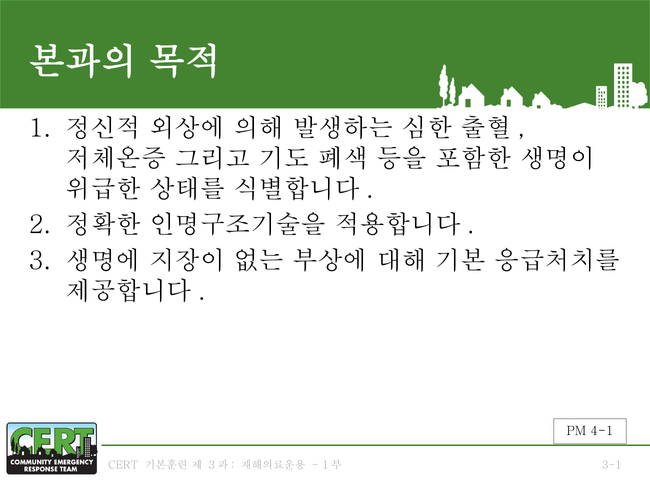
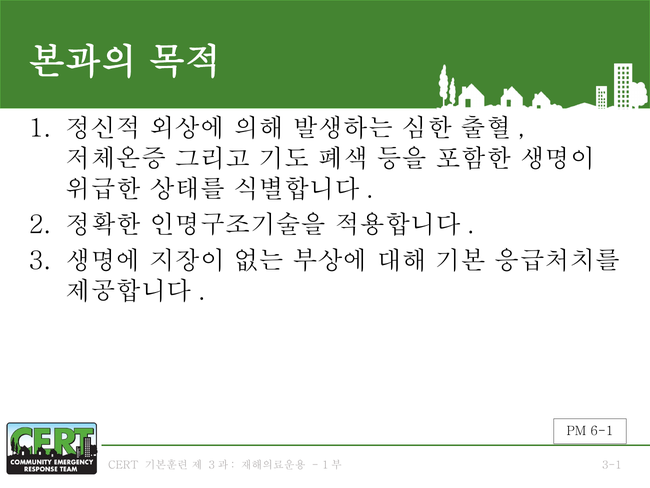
4-1: 4-1 -> 6-1
